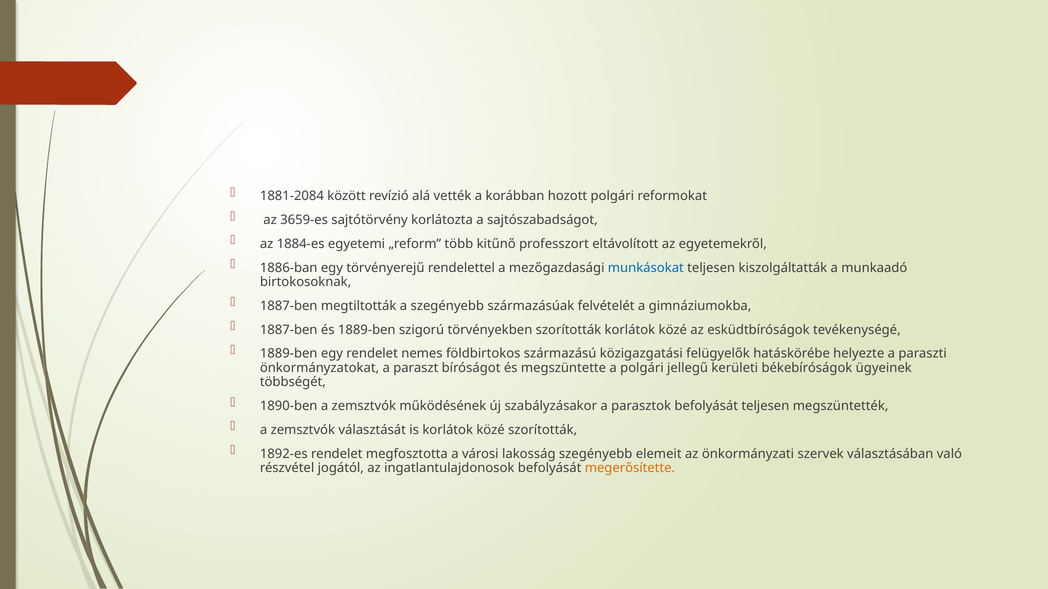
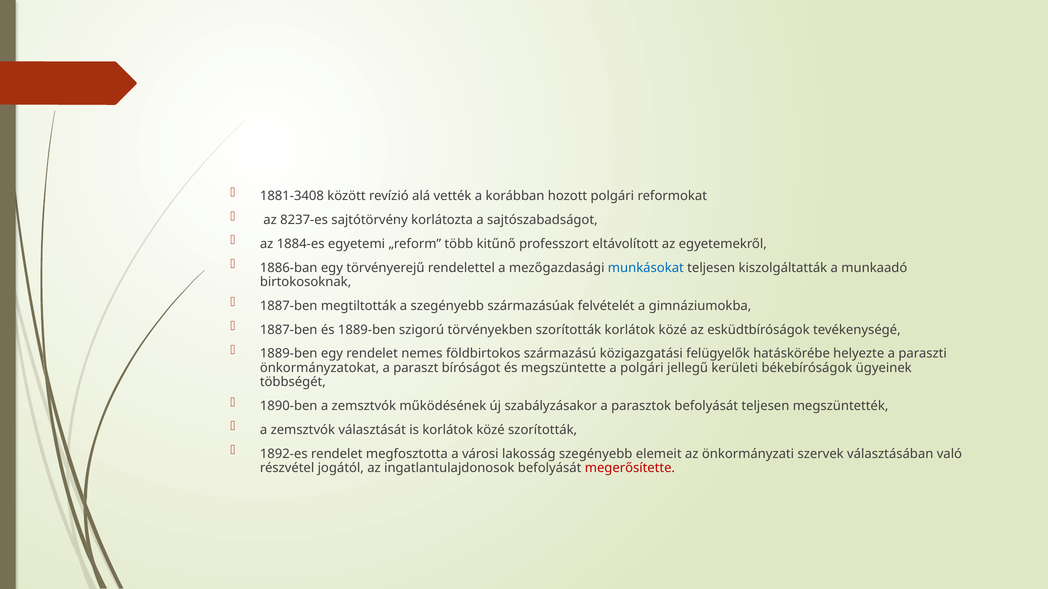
1881-2084: 1881-2084 -> 1881-3408
3659-es: 3659-es -> 8237-es
megerősítette colour: orange -> red
